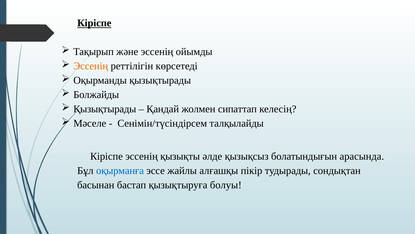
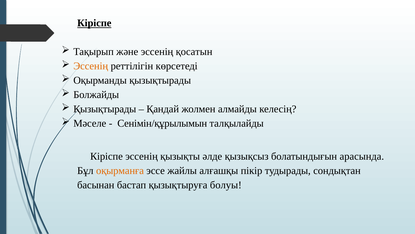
ойымды: ойымды -> қосатын
сипаттап: сипаттап -> алмайды
Сенімін/түсіндірсем: Сенімін/түсіндірсем -> Сенімін/құрылымын
оқырманға colour: blue -> orange
